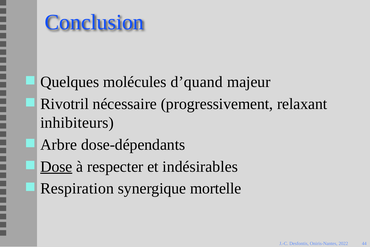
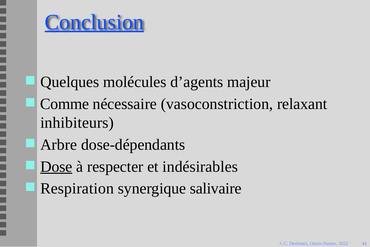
Conclusion underline: none -> present
d’quand: d’quand -> d’agents
Rivotril: Rivotril -> Comme
progressivement: progressivement -> vasoconstriction
mortelle: mortelle -> salivaire
